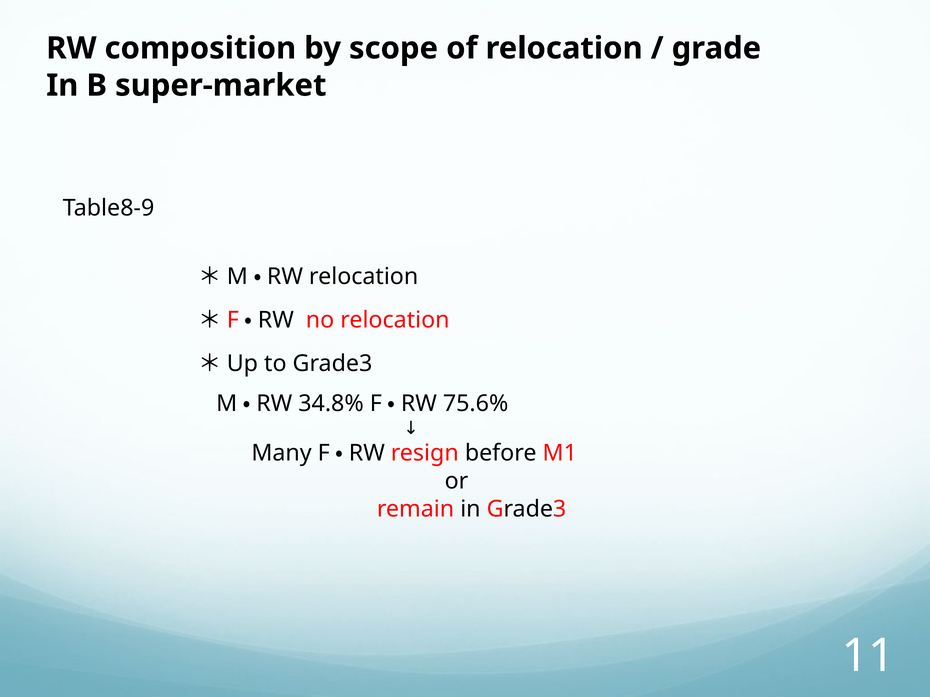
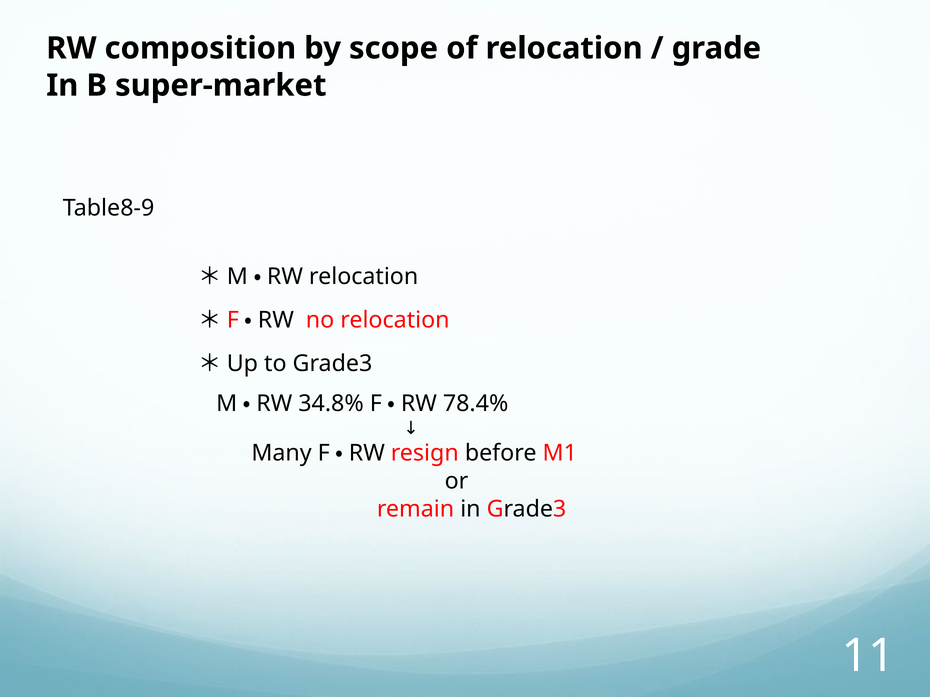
75.6%: 75.6% -> 78.4%
